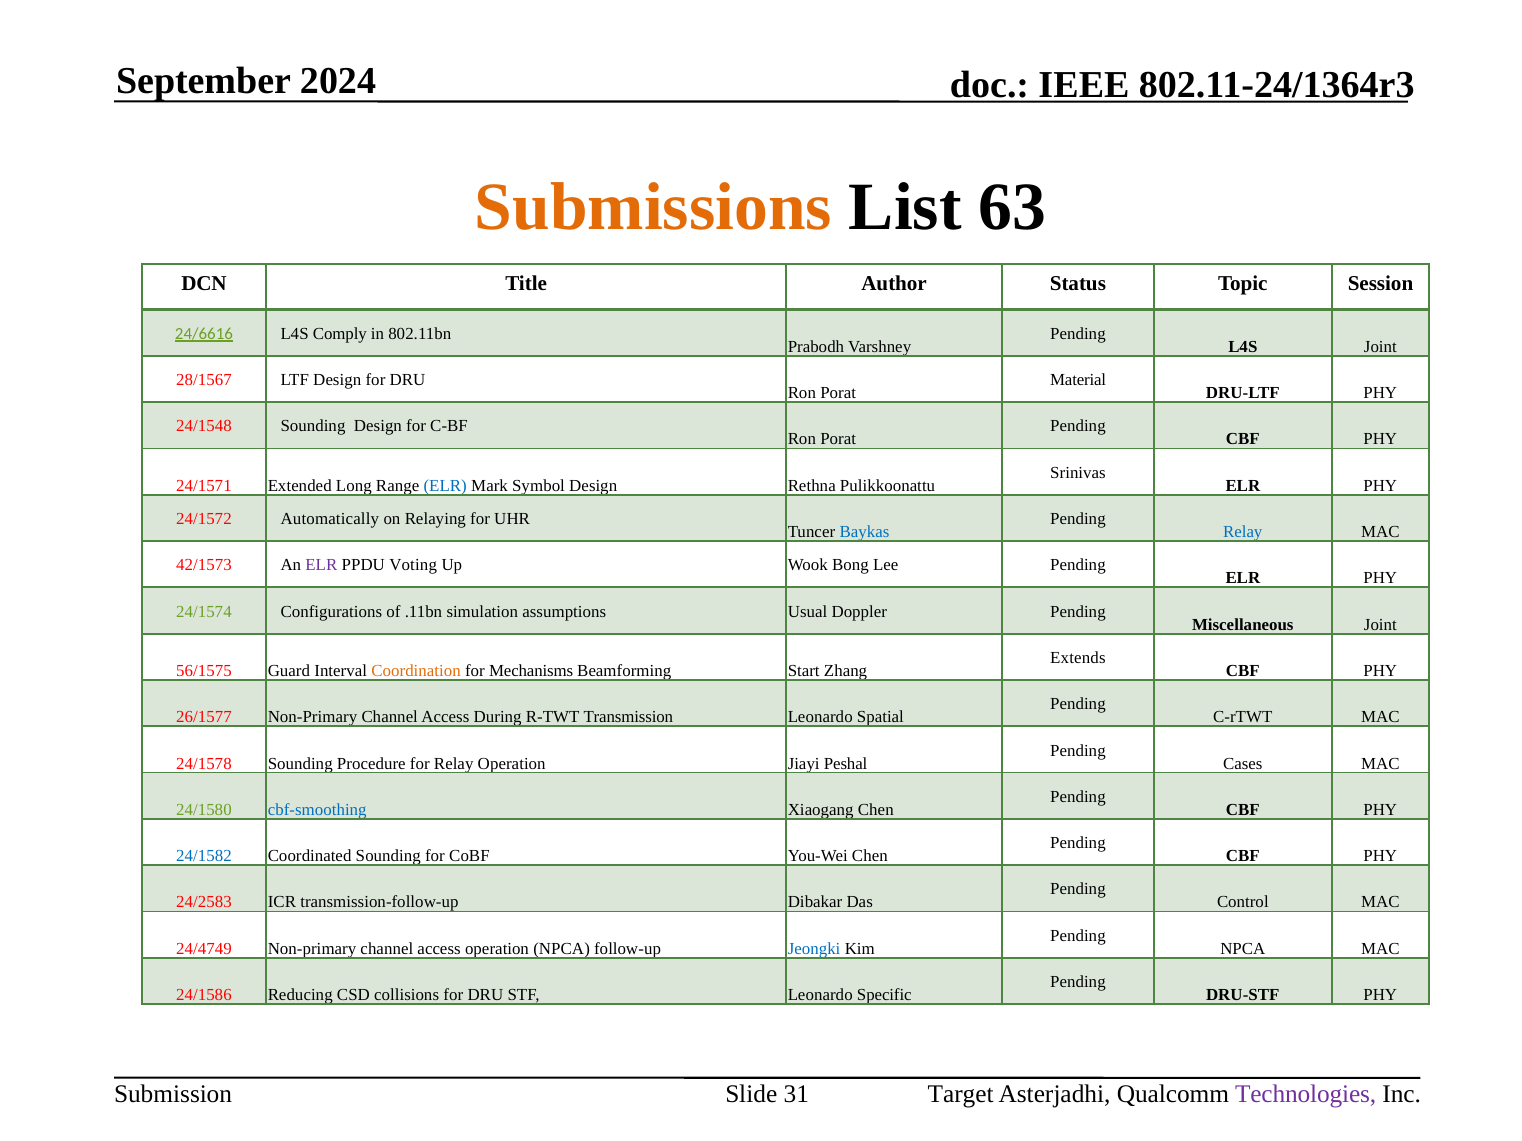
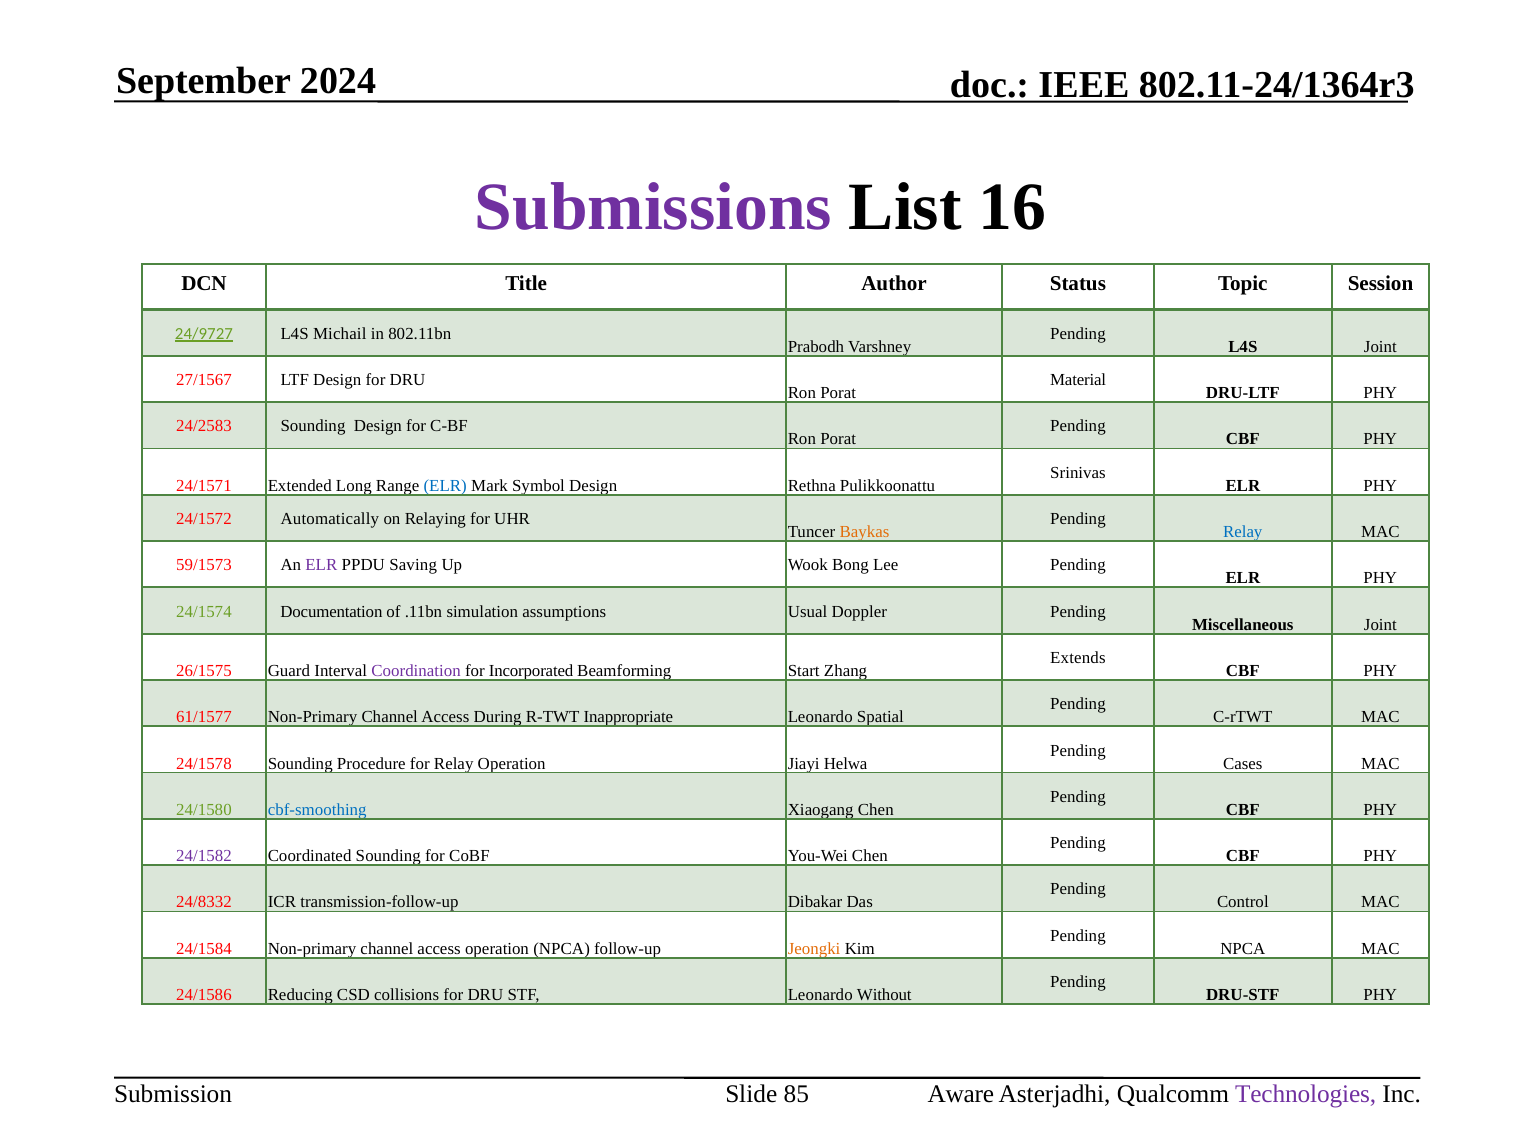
Submissions colour: orange -> purple
63: 63 -> 16
24/6616: 24/6616 -> 24/9727
Comply: Comply -> Michail
28/1567: 28/1567 -> 27/1567
24/1548: 24/1548 -> 24/2583
Baykas colour: blue -> orange
42/1573: 42/1573 -> 59/1573
Voting: Voting -> Saving
Configurations: Configurations -> Documentation
56/1575: 56/1575 -> 26/1575
Coordination colour: orange -> purple
Mechanisms: Mechanisms -> Incorporated
26/1577: 26/1577 -> 61/1577
Transmission: Transmission -> Inappropriate
Peshal: Peshal -> Helwa
24/1582 colour: blue -> purple
24/2583: 24/2583 -> 24/8332
24/4749: 24/4749 -> 24/1584
Jeongki colour: blue -> orange
Specific: Specific -> Without
31: 31 -> 85
Target: Target -> Aware
